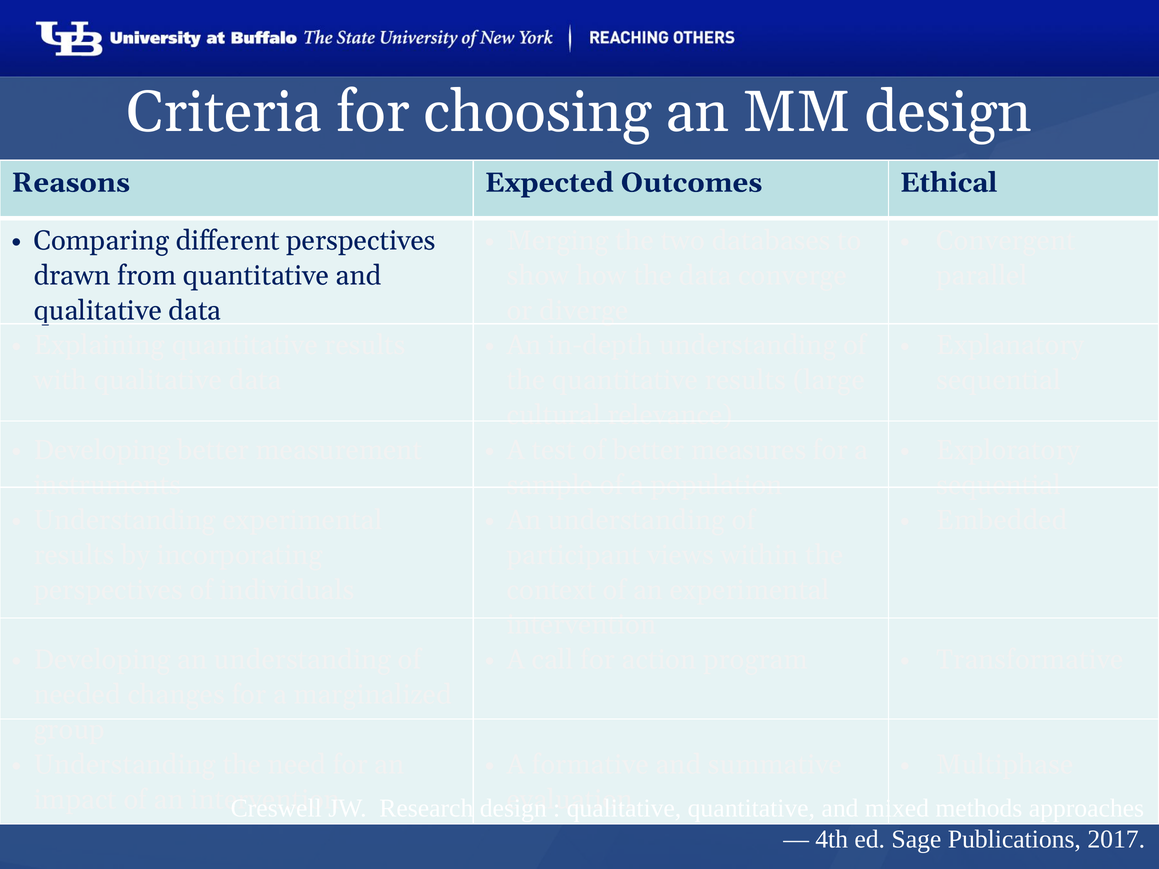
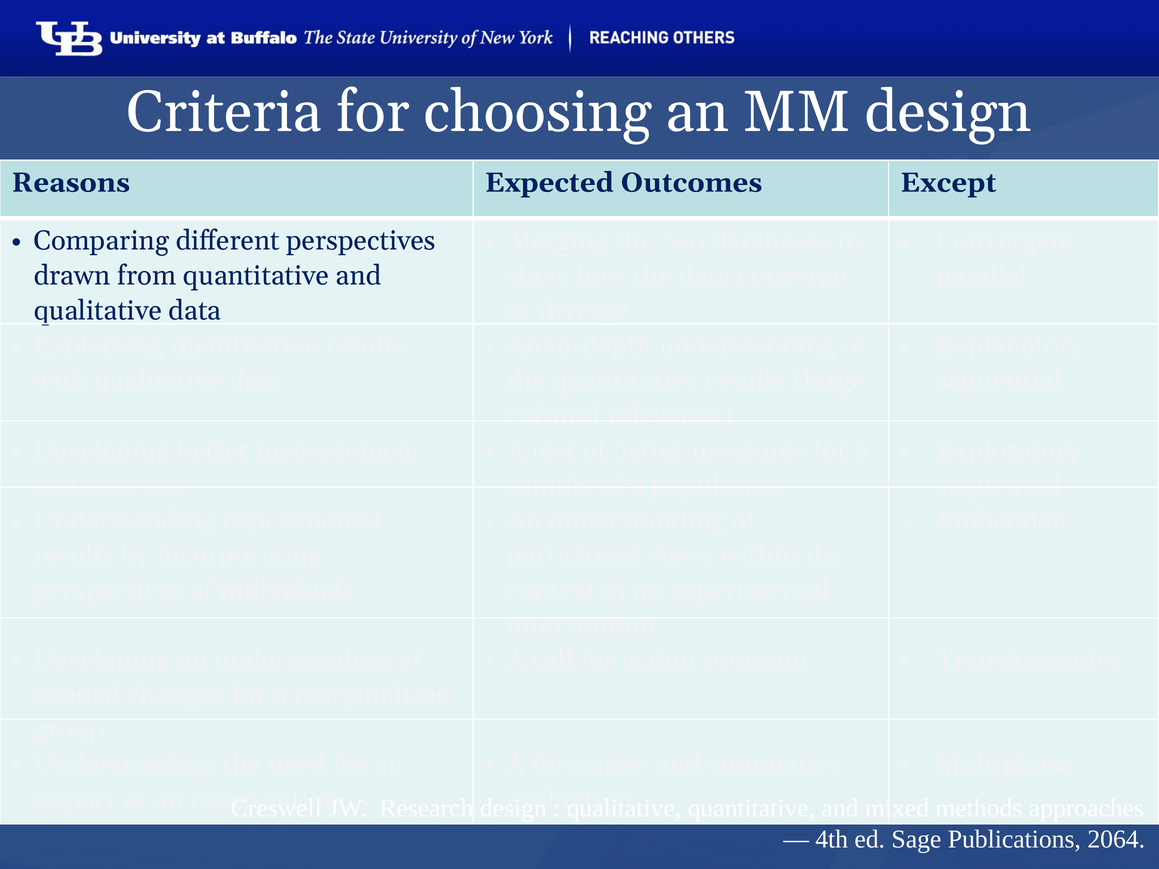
Ethical: Ethical -> Except
2017: 2017 -> 2064
